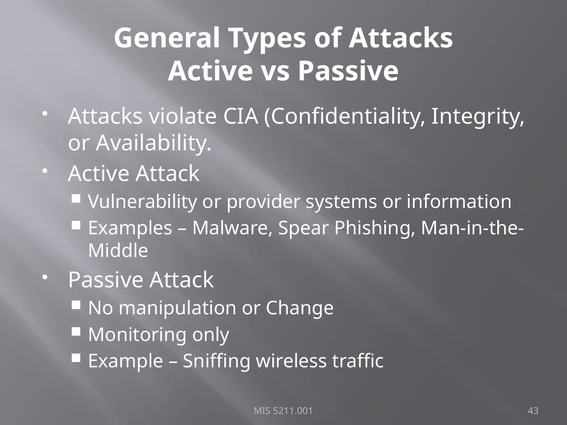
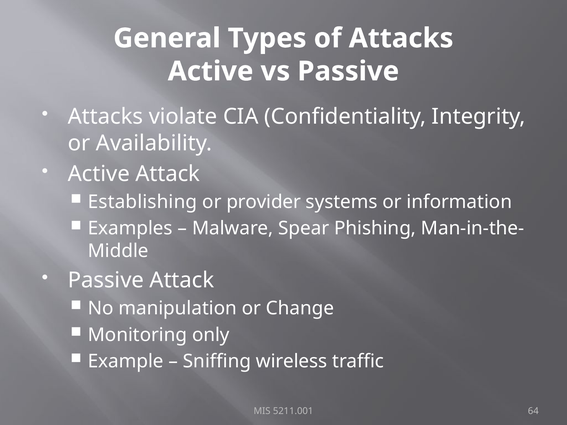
Vulnerability: Vulnerability -> Establishing
43: 43 -> 64
